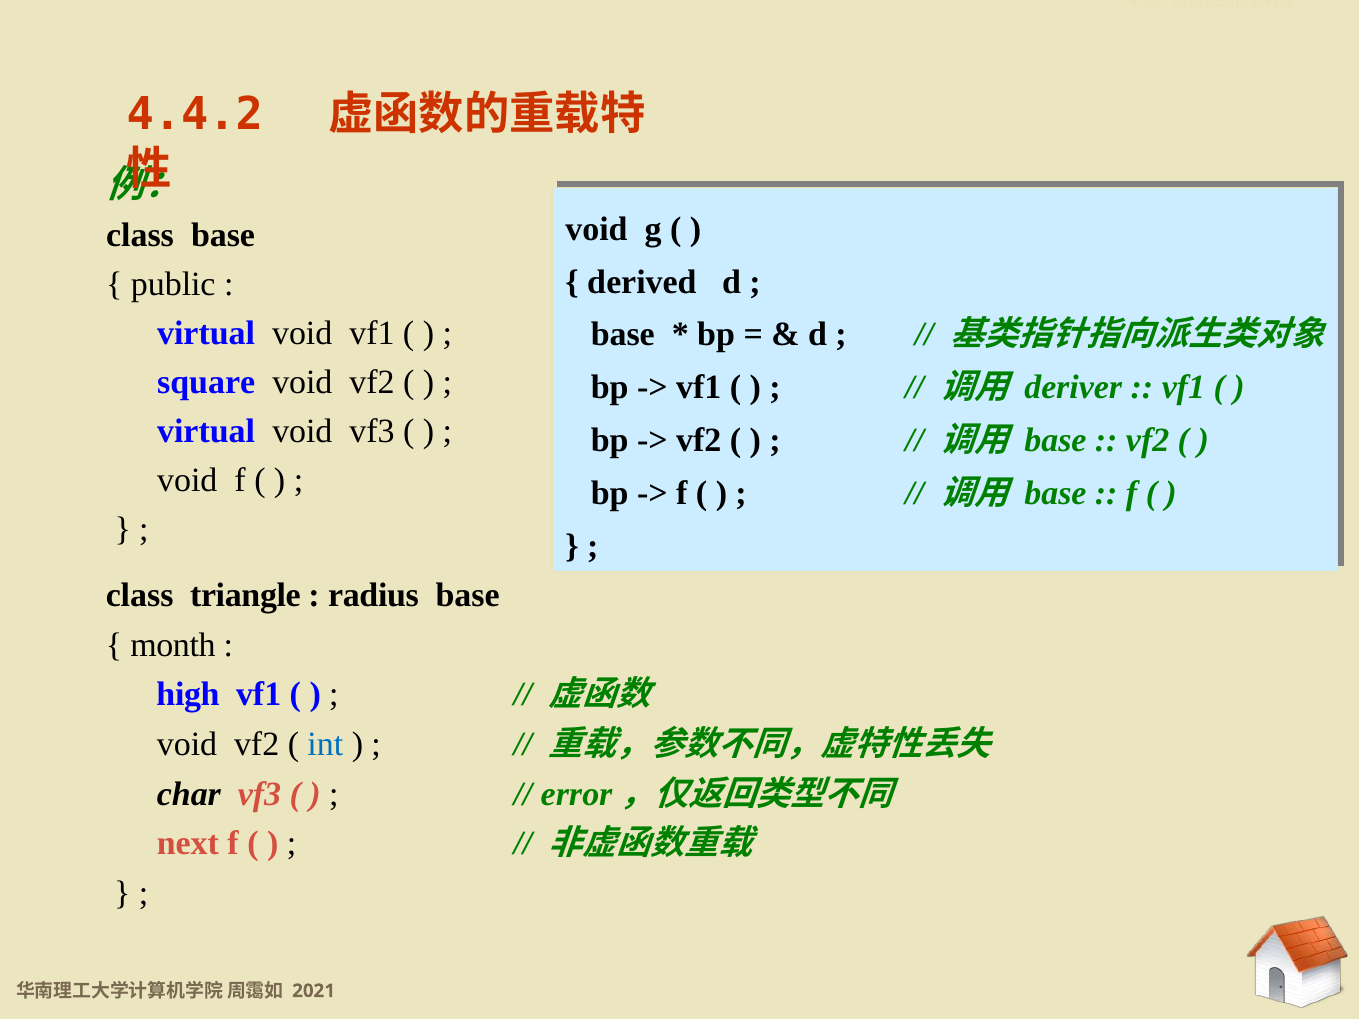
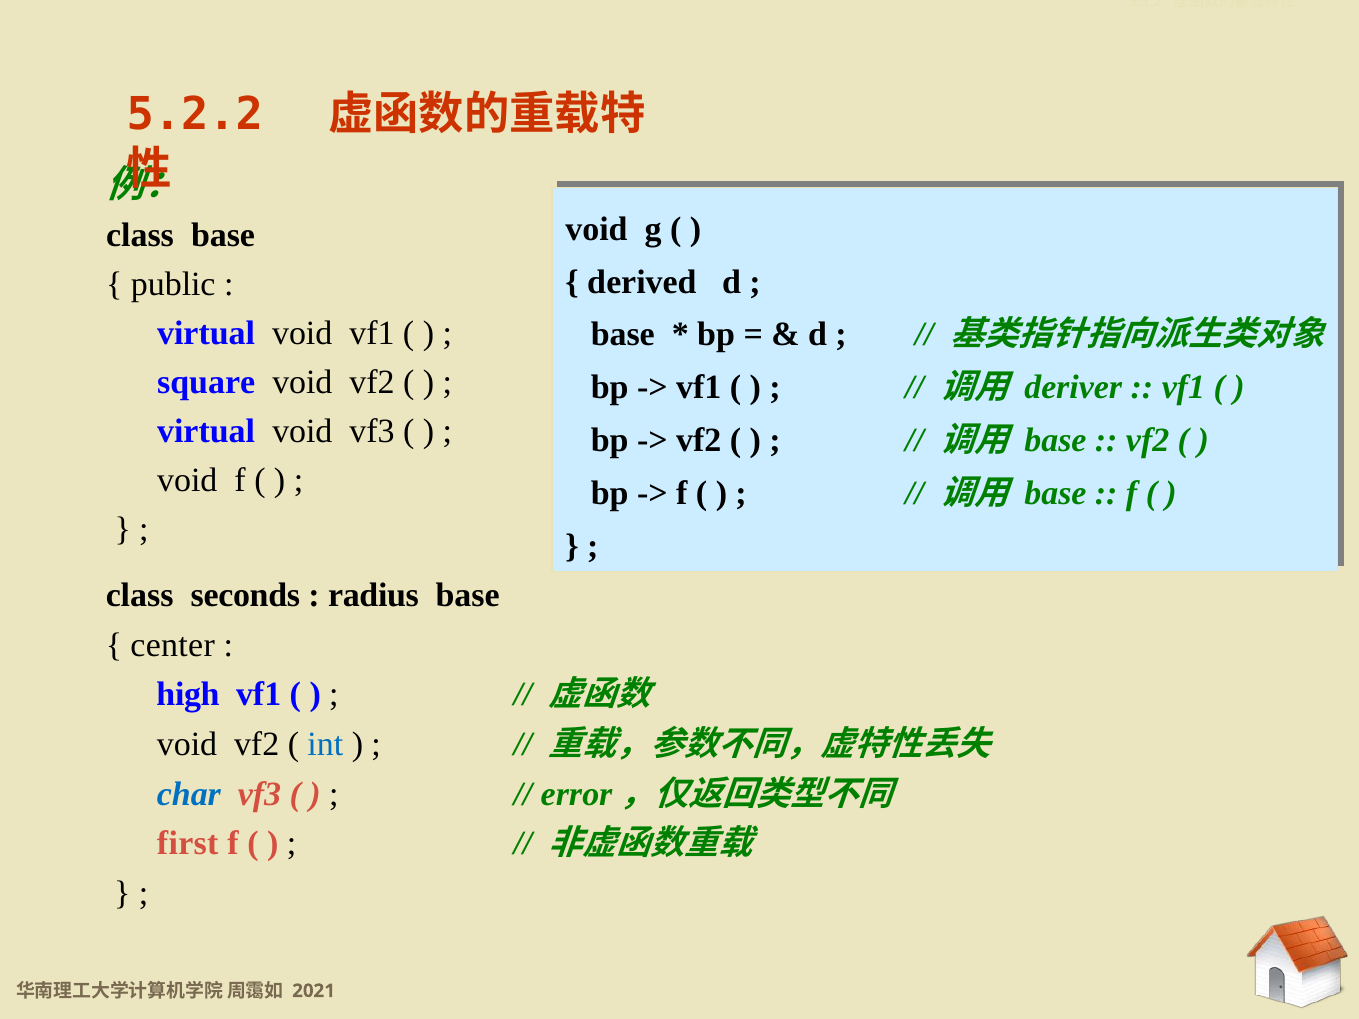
4.4.2: 4.4.2 -> 5.2.2
triangle: triangle -> seconds
month: month -> center
char colour: black -> blue
next: next -> first
